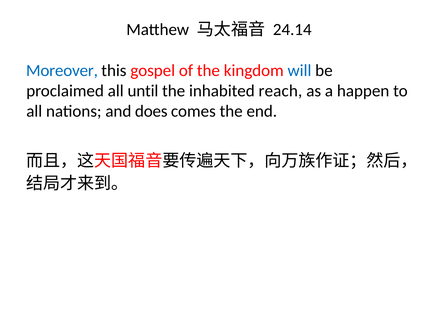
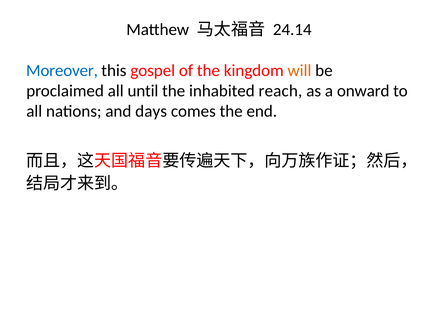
will colour: blue -> orange
happen: happen -> onward
does: does -> days
